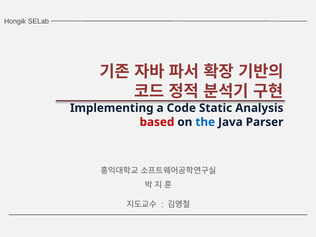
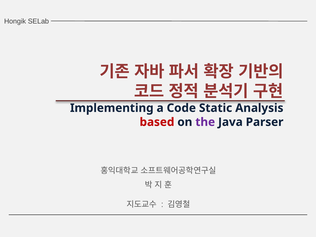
the colour: blue -> purple
